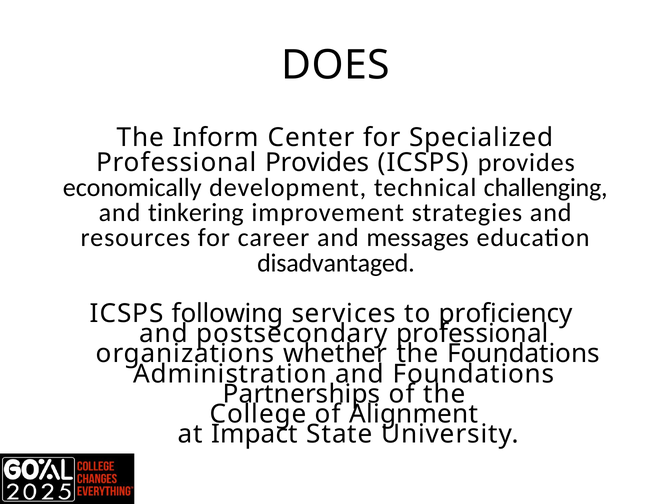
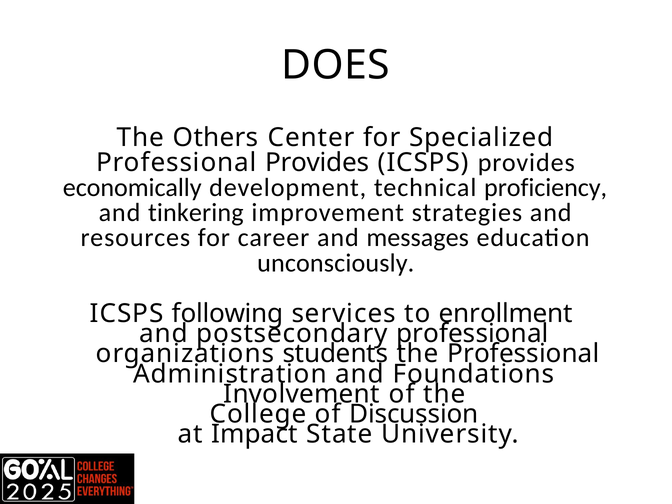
Inform: Inform -> Others
challenging: challenging -> proficiency
disadvantaged: disadvantaged -> unconsciously
proficiency: proficiency -> enrollment
whether: whether -> students
the Foundations: Foundations -> Professional
Partnerships: Partnerships -> Involvement
Alignment: Alignment -> Discussion
